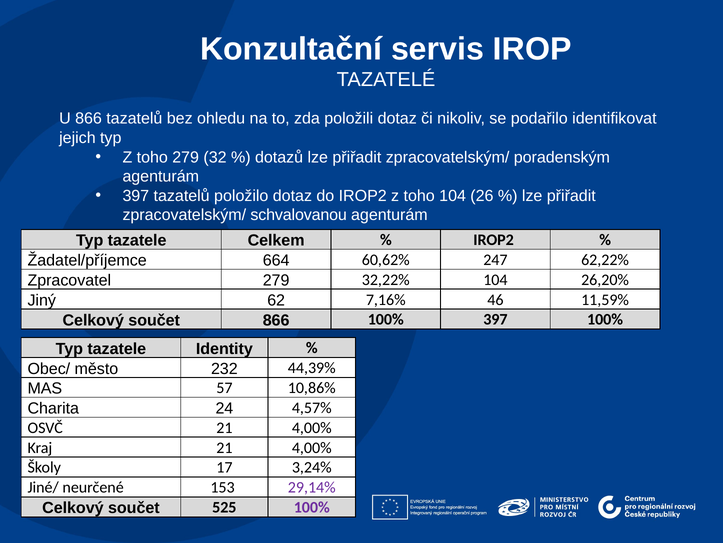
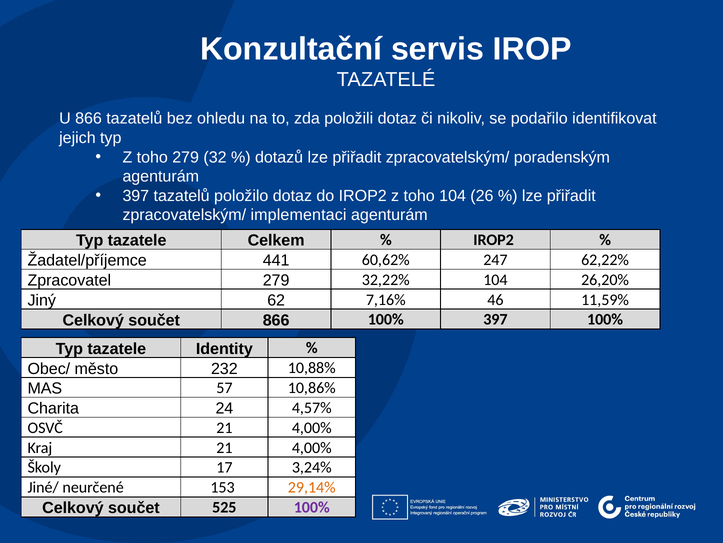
schvalovanou: schvalovanou -> implementaci
664: 664 -> 441
44,39%: 44,39% -> 10,88%
29,14% colour: purple -> orange
